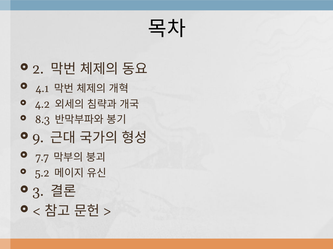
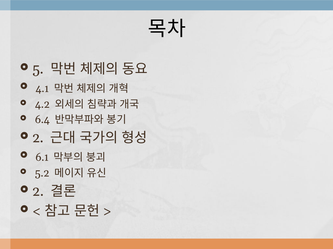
2: 2 -> 5
8.3: 8.3 -> 6.4
9 at (38, 138): 9 -> 2
7.7: 7.7 -> 6.1
3 at (38, 192): 3 -> 2
